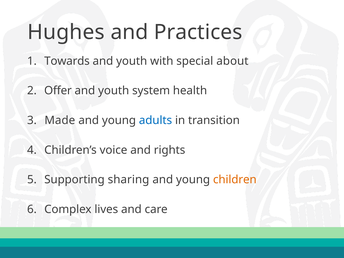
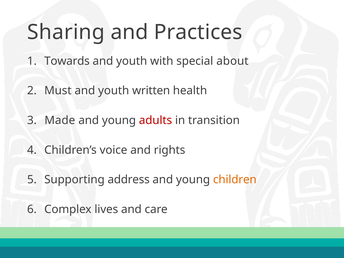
Hughes: Hughes -> Sharing
Offer: Offer -> Must
system: system -> written
adults colour: blue -> red
sharing: sharing -> address
